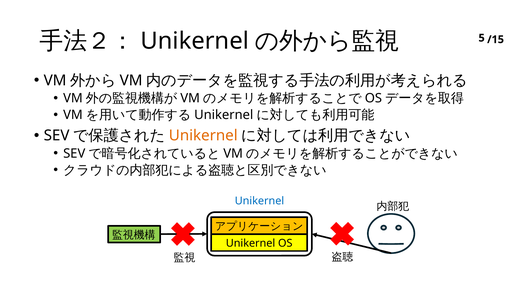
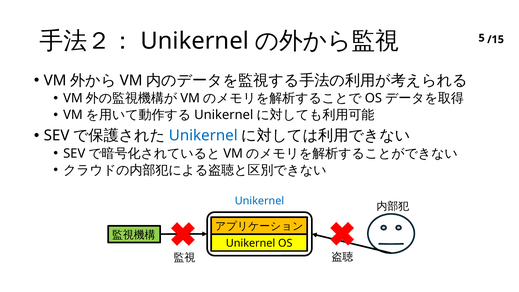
Unikernel at (203, 136) colour: orange -> blue
